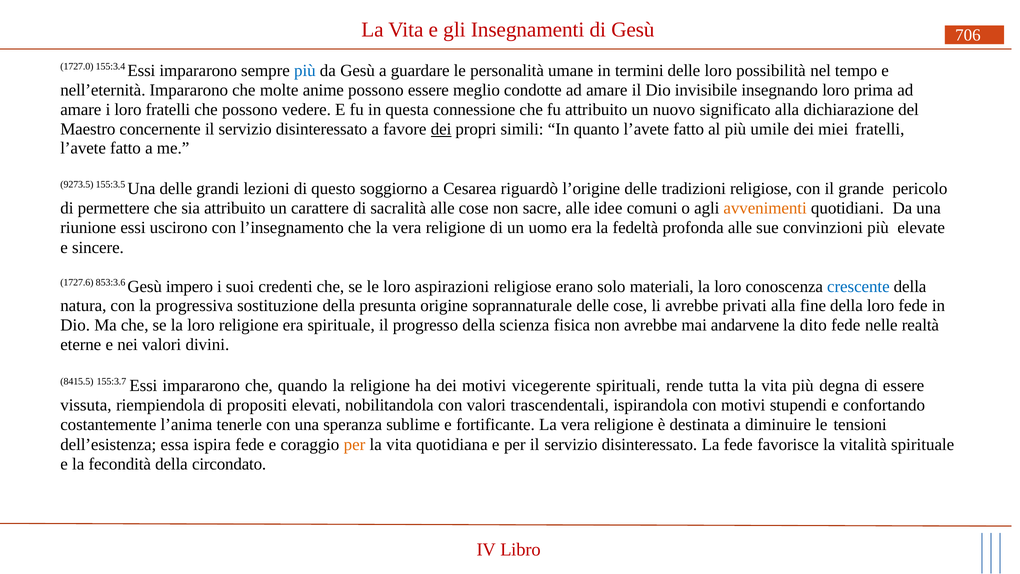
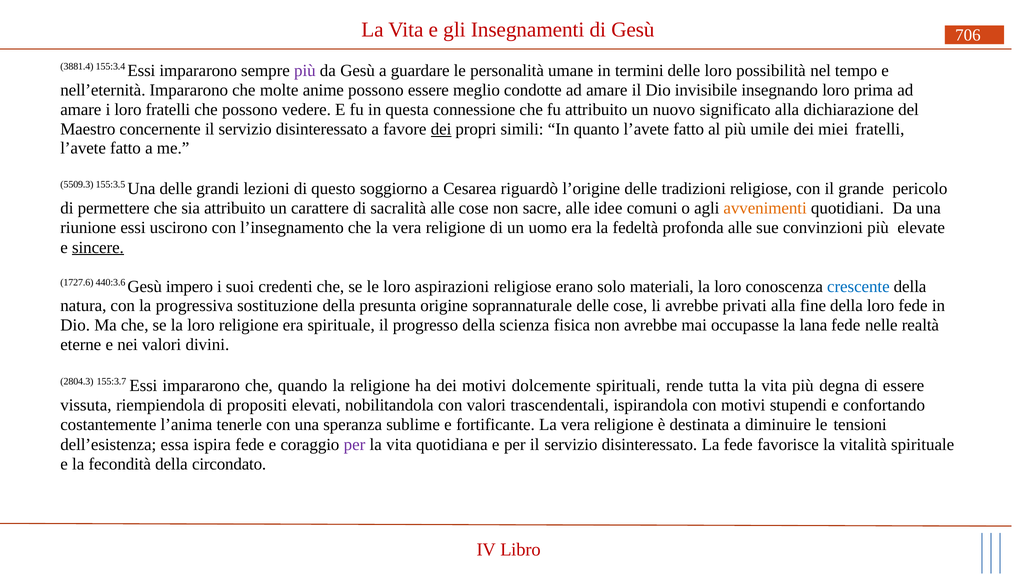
1727.0: 1727.0 -> 3881.4
più at (305, 71) colour: blue -> purple
9273.5: 9273.5 -> 5509.3
sincere underline: none -> present
853:3.6: 853:3.6 -> 440:3.6
andarvene: andarvene -> occupasse
dito: dito -> lana
8415.5: 8415.5 -> 2804.3
vicegerente: vicegerente -> dolcemente
per at (354, 445) colour: orange -> purple
